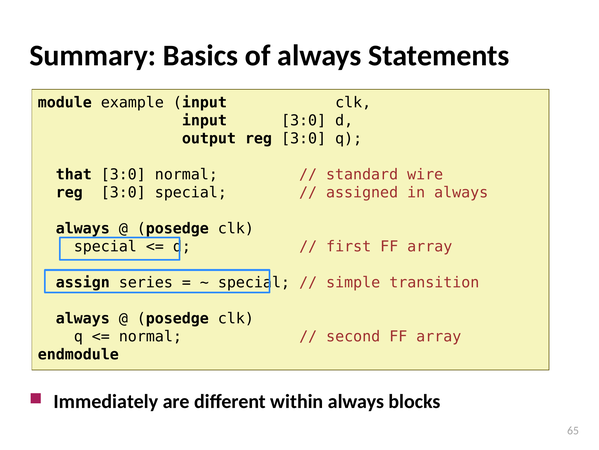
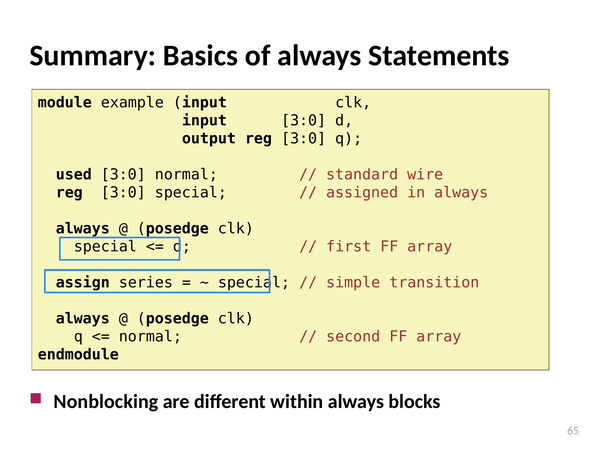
that: that -> used
Immediately: Immediately -> Nonblocking
